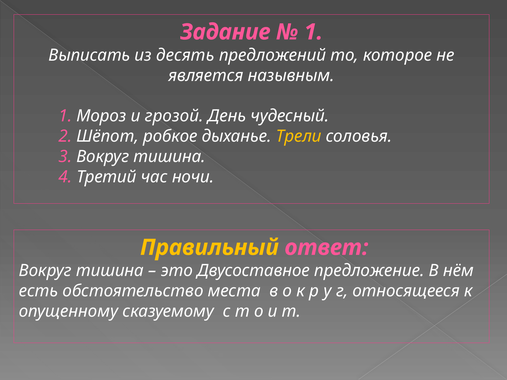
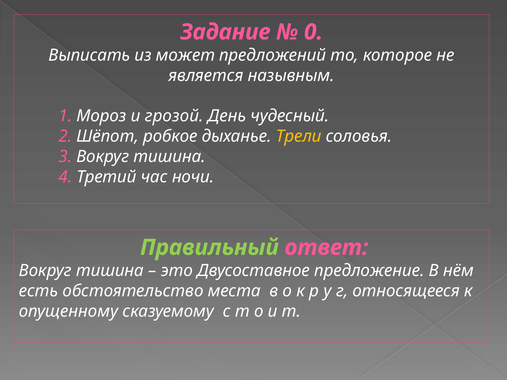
1 at (314, 32): 1 -> 0
десять: десять -> может
Правильный colour: yellow -> light green
